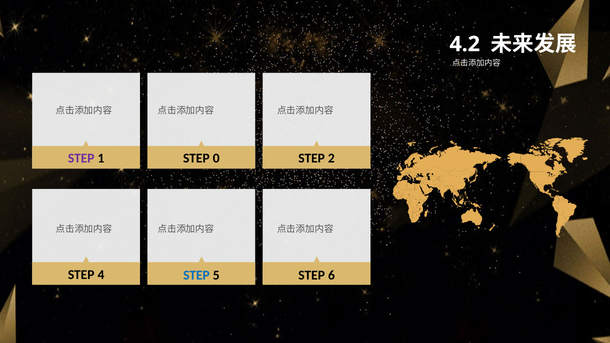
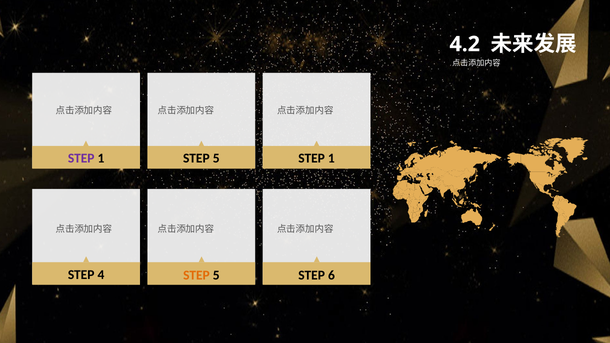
1 STEP 0: 0 -> 5
2 at (331, 158): 2 -> 1
STEP at (196, 275) colour: blue -> orange
